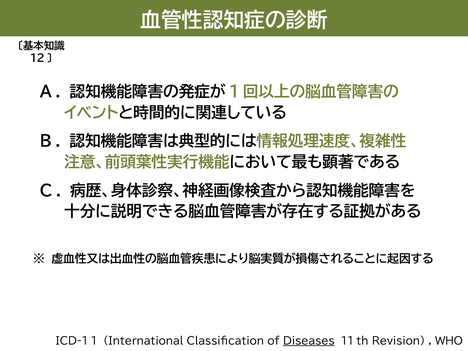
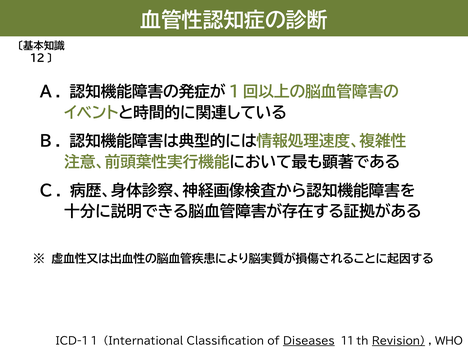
Revision underline: none -> present
